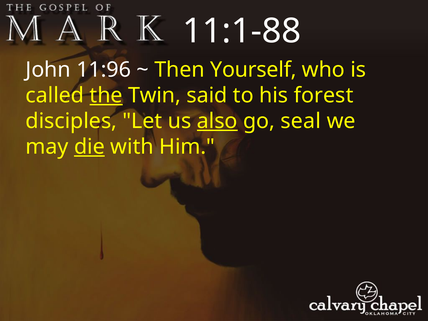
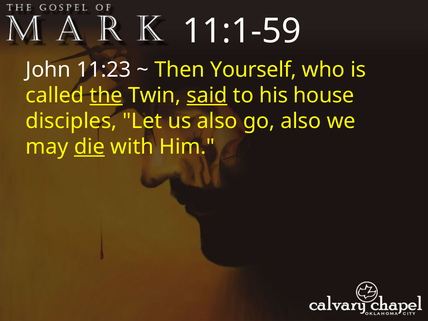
11:1-88: 11:1-88 -> 11:1-59
11:96: 11:96 -> 11:23
said underline: none -> present
forest: forest -> house
also at (217, 121) underline: present -> none
go seal: seal -> also
